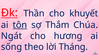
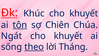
Thần: Thần -> Khúc
Thắm: Thắm -> Chiên
hương at (68, 36): hương -> khuyết
theo underline: none -> present
